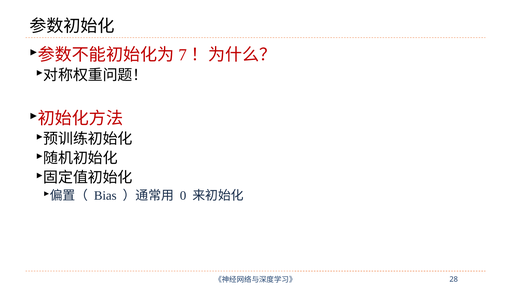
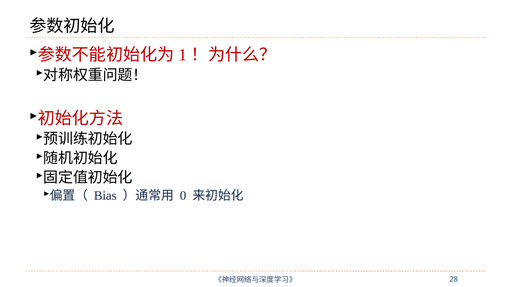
7: 7 -> 1
